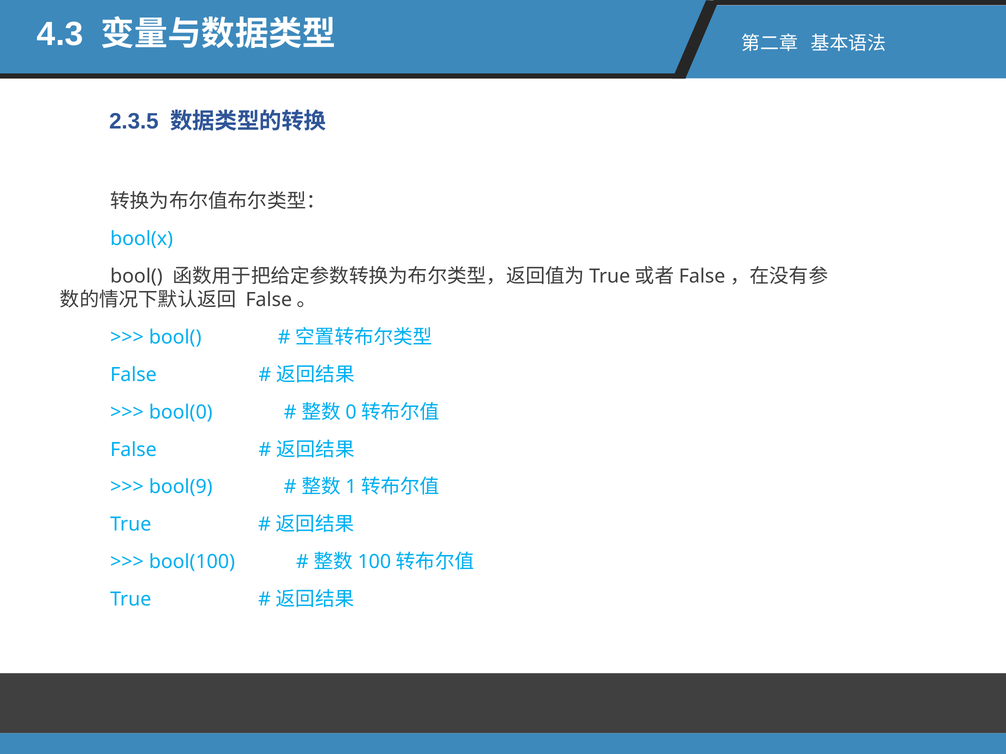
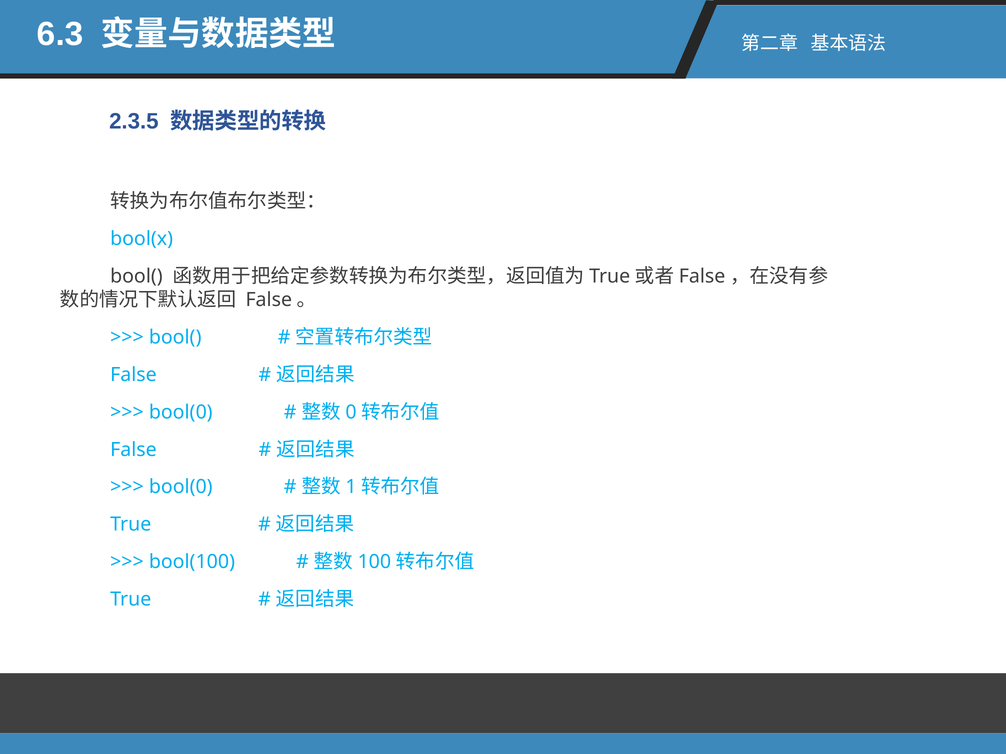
4.3: 4.3 -> 6.3
bool(9 at (181, 487): bool(9 -> bool(0
